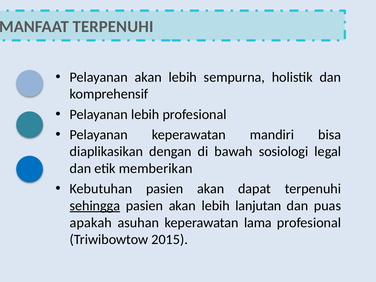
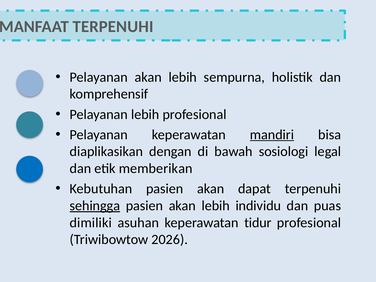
mandiri underline: none -> present
lanjutan: lanjutan -> individu
apakah: apakah -> dimiliki
lama: lama -> tidur
2015: 2015 -> 2026
